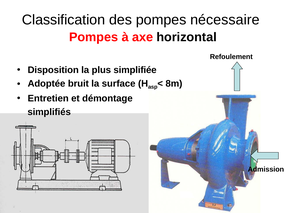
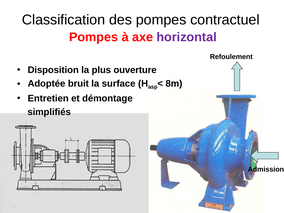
nécessaire: nécessaire -> contractuel
horizontal colour: black -> purple
simplifiée: simplifiée -> ouverture
